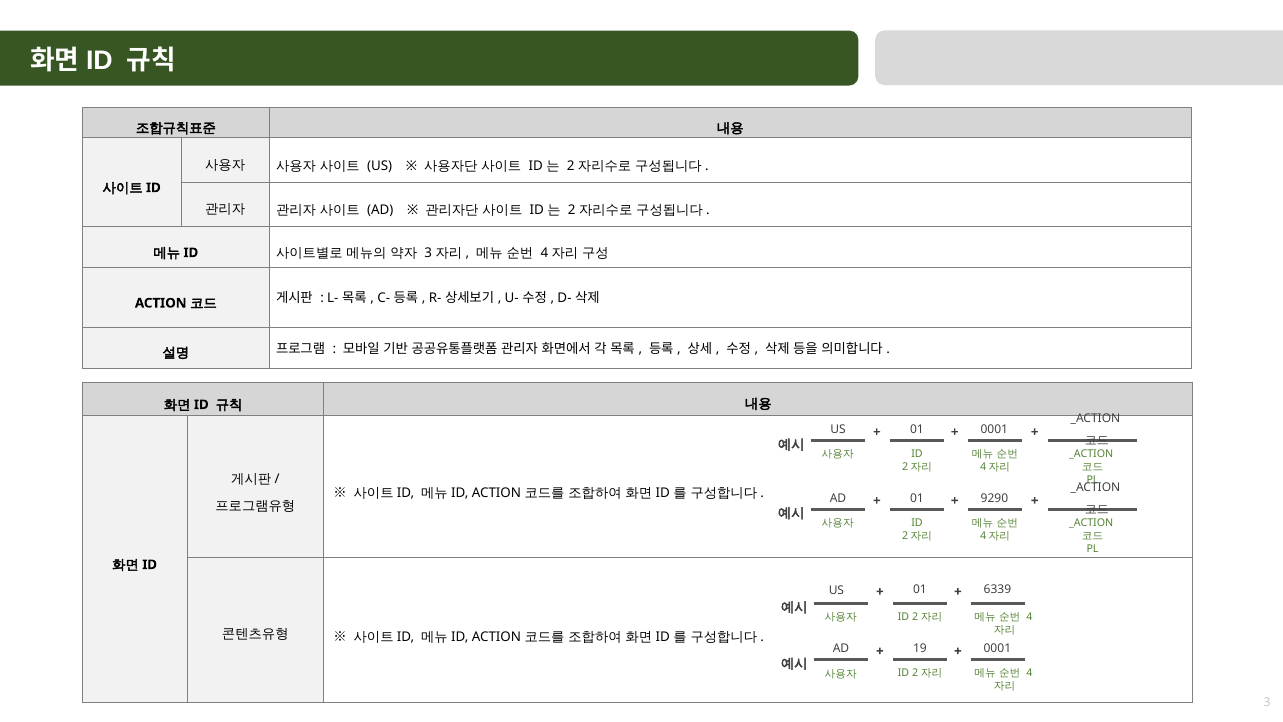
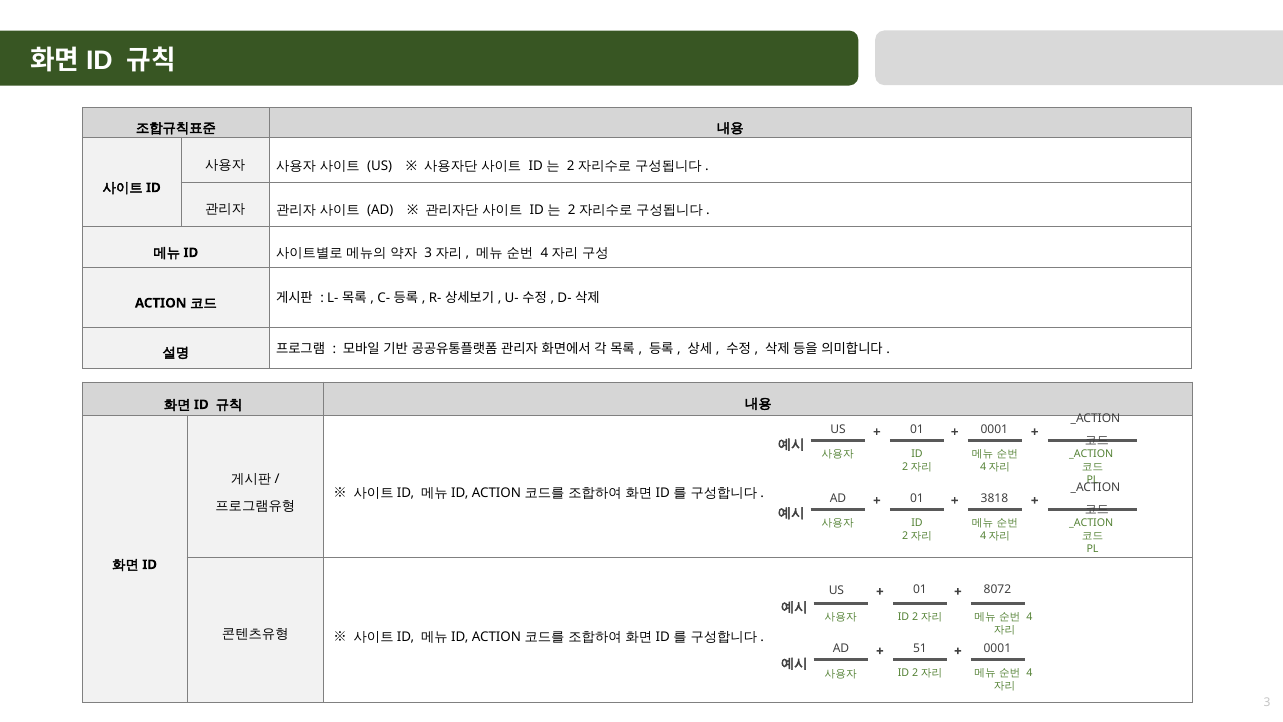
9290: 9290 -> 3818
6339: 6339 -> 8072
19: 19 -> 51
